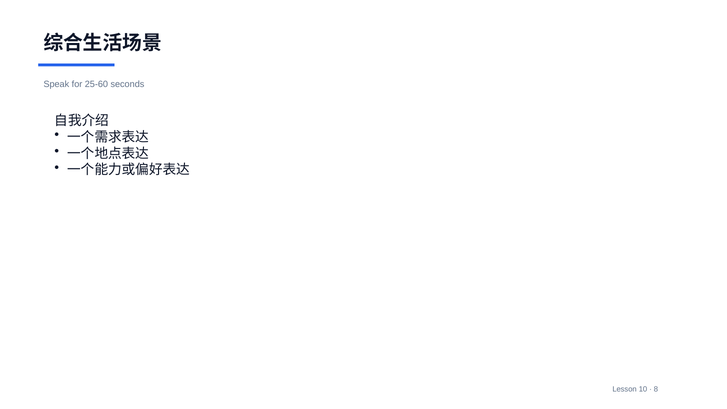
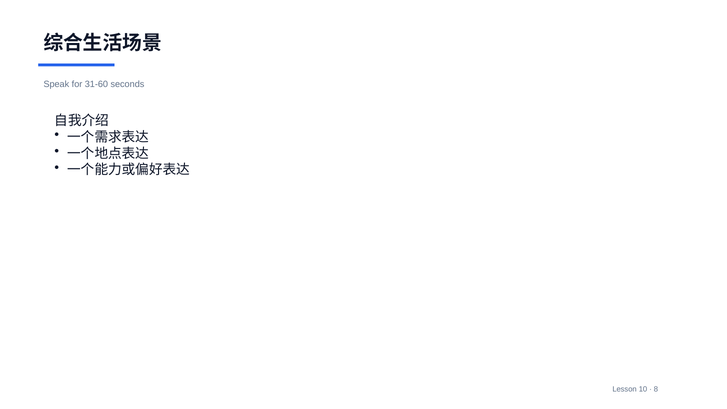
25-60: 25-60 -> 31-60
